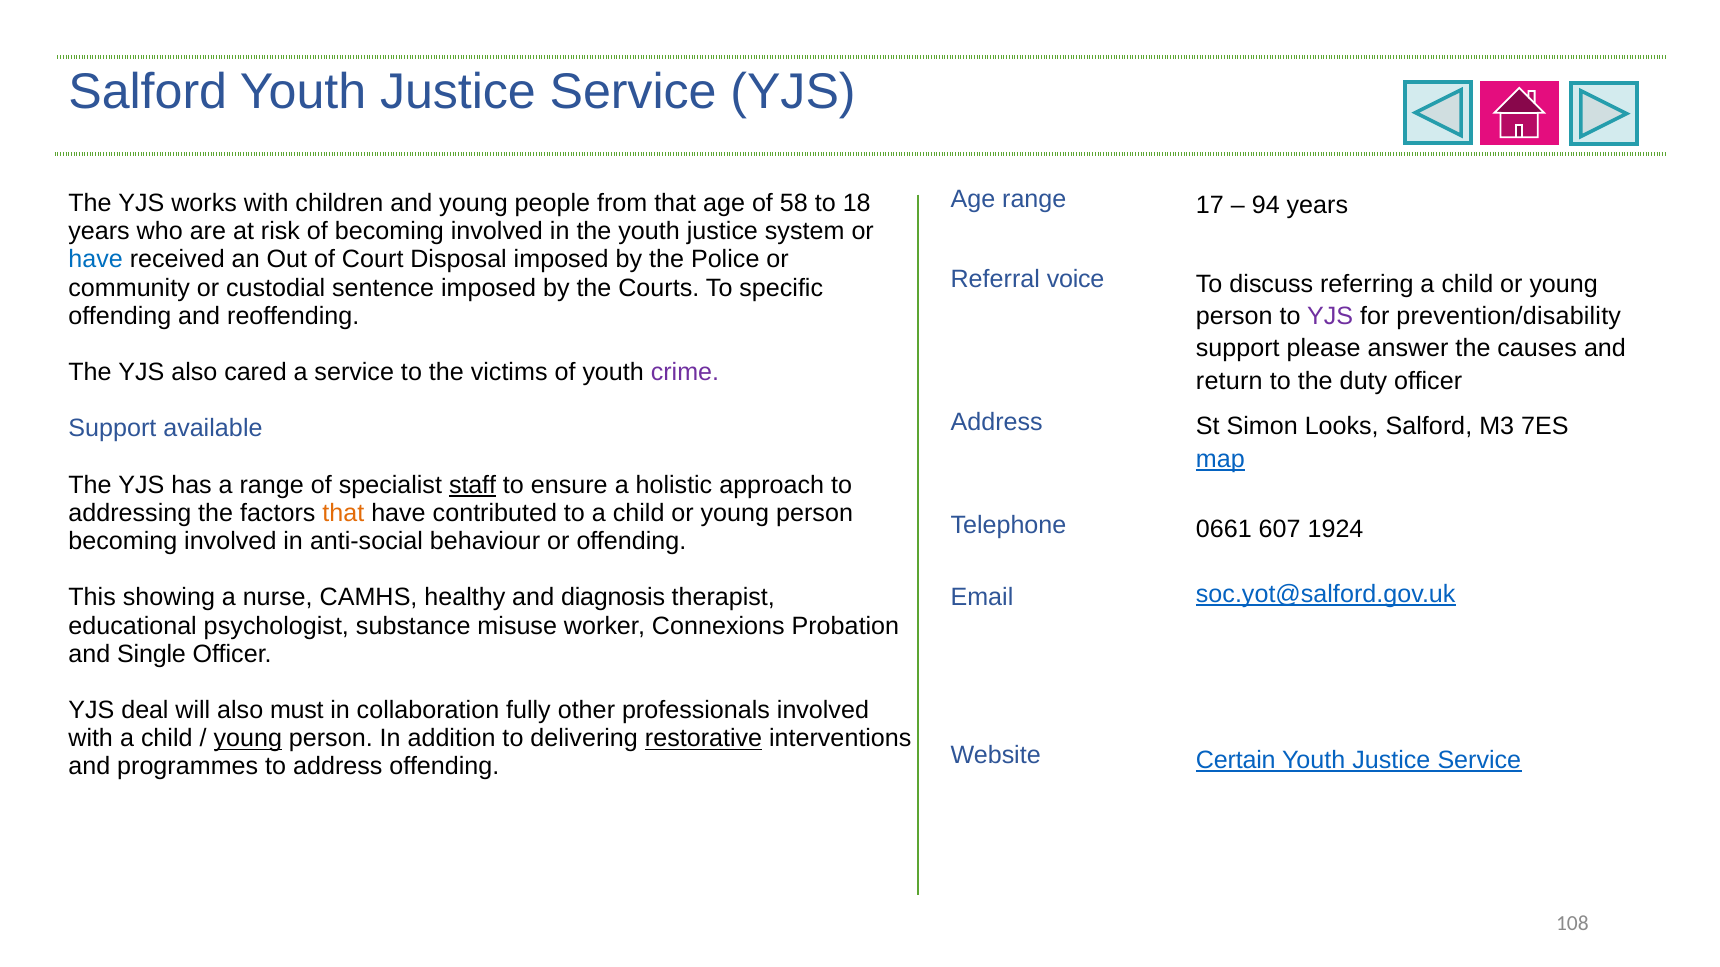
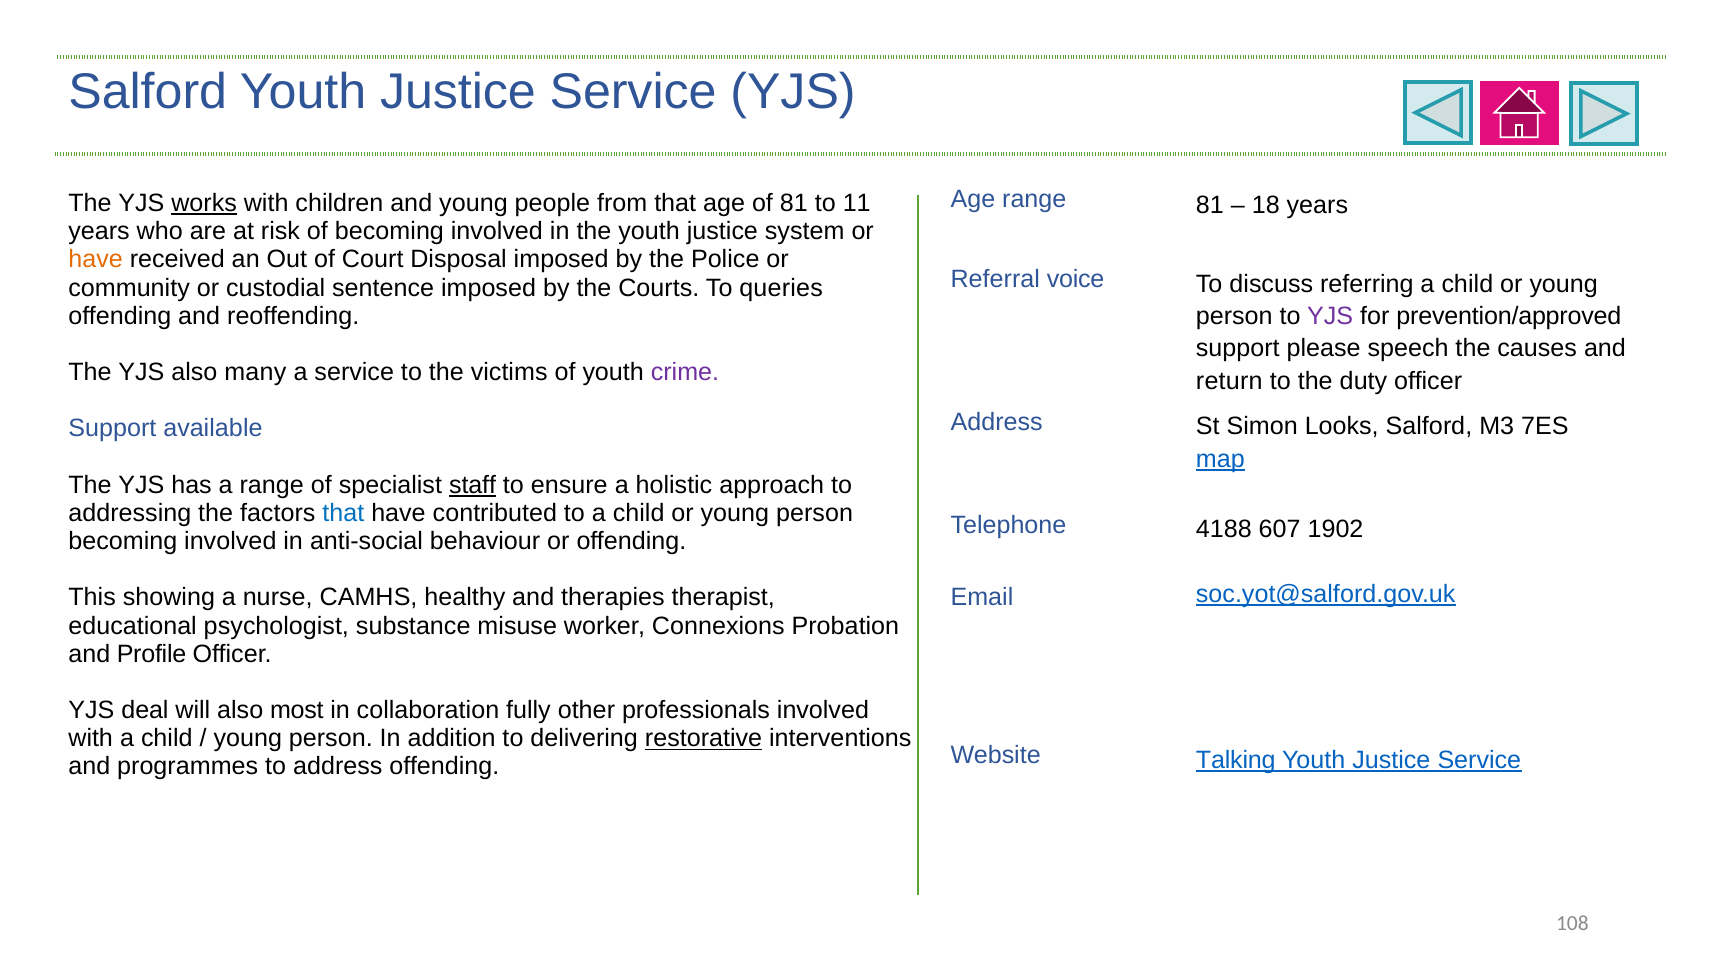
range 17: 17 -> 81
94: 94 -> 18
works underline: none -> present
of 58: 58 -> 81
18: 18 -> 11
have at (96, 260) colour: blue -> orange
specific: specific -> queries
prevention/disability: prevention/disability -> prevention/approved
answer: answer -> speech
cared: cared -> many
that at (343, 513) colour: orange -> blue
0661: 0661 -> 4188
1924: 1924 -> 1902
diagnosis: diagnosis -> therapies
Single: Single -> Profile
must: must -> most
young at (248, 739) underline: present -> none
Certain: Certain -> Talking
